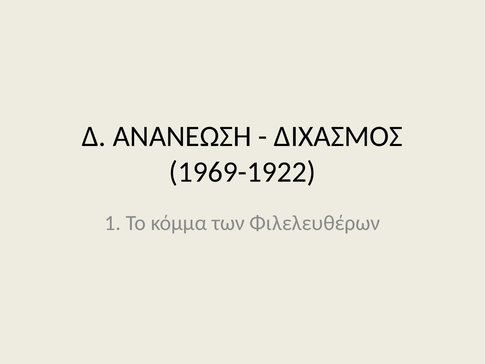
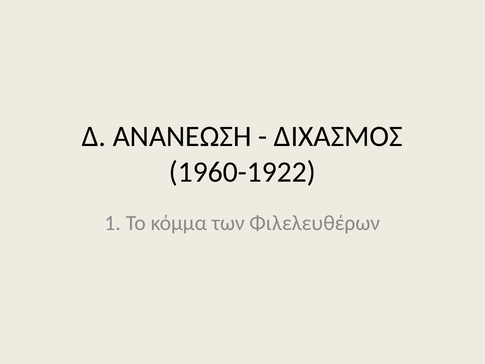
1969-1922: 1969-1922 -> 1960-1922
